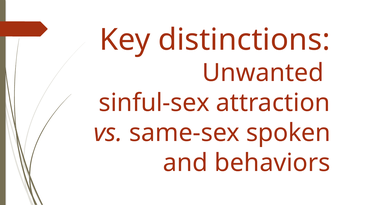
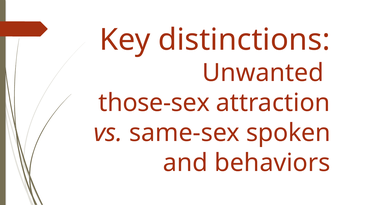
sinful-sex: sinful-sex -> those-sex
